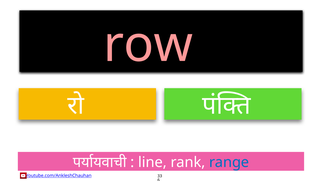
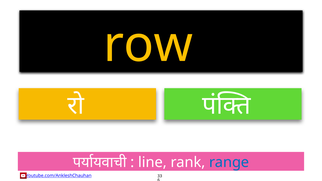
row colour: pink -> yellow
